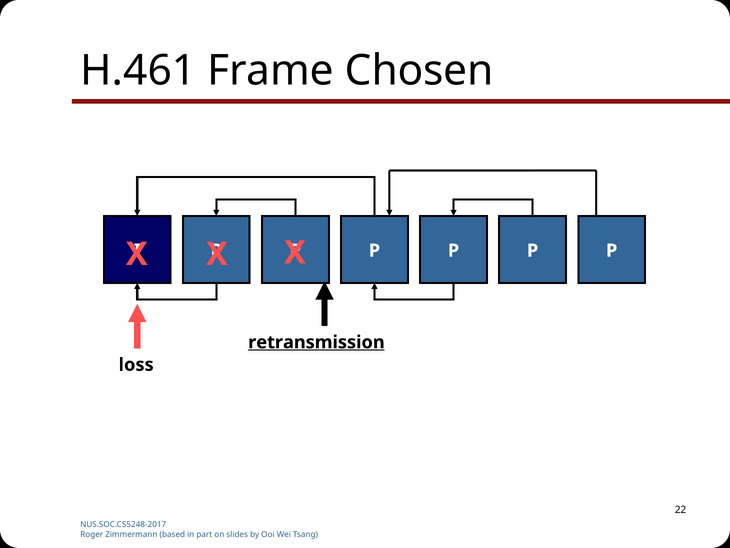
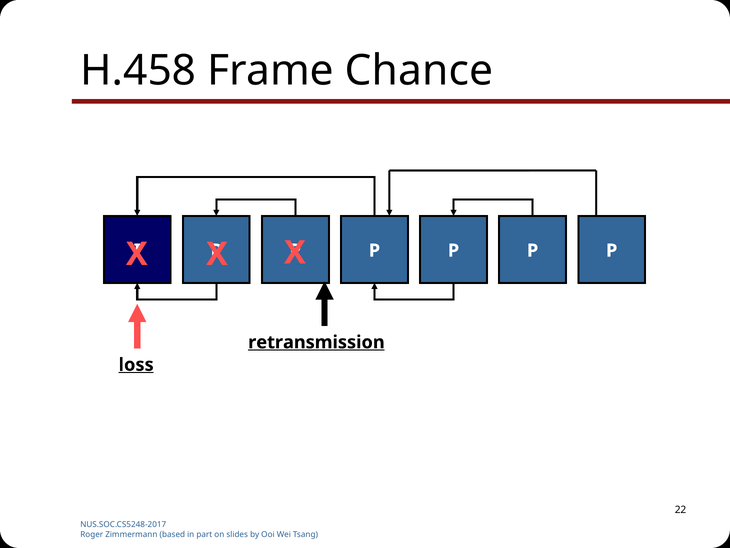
H.461: H.461 -> H.458
Chosen: Chosen -> Chance
loss underline: none -> present
